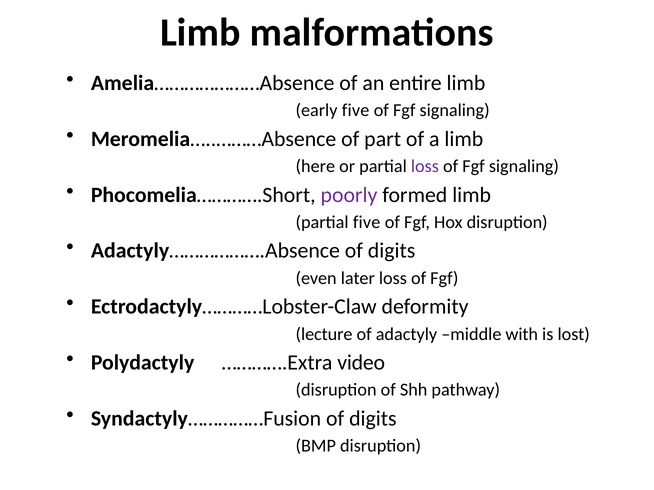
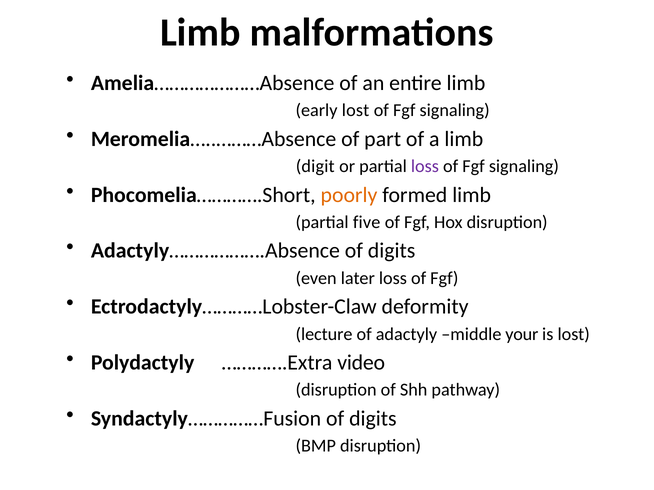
early five: five -> lost
here: here -> digit
poorly colour: purple -> orange
with: with -> your
